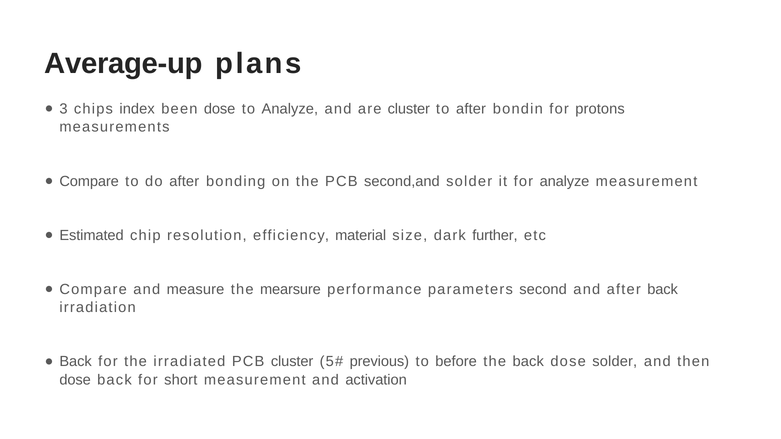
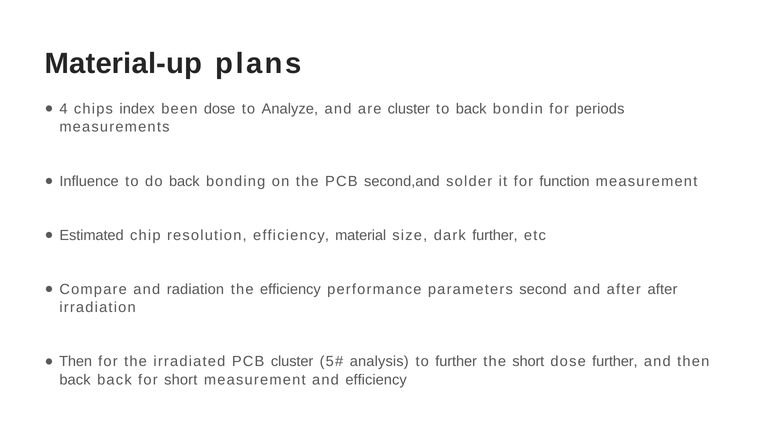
Average-up: Average-up -> Material-up
3: 3 -> 4
to after: after -> back
protons: protons -> periods
Compare at (89, 181): Compare -> Influence
do after: after -> back
for analyze: analyze -> function
measure: measure -> radiation
the mearsure: mearsure -> efficiency
after back: back -> after
Back at (76, 362): Back -> Then
previous: previous -> analysis
to before: before -> further
the back: back -> short
dose solder: solder -> further
dose at (75, 380): dose -> back
and activation: activation -> efficiency
